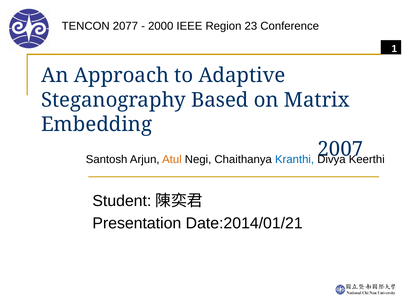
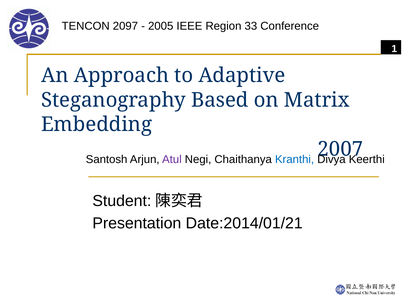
2077: 2077 -> 2097
2000: 2000 -> 2005
23: 23 -> 33
Atul colour: orange -> purple
